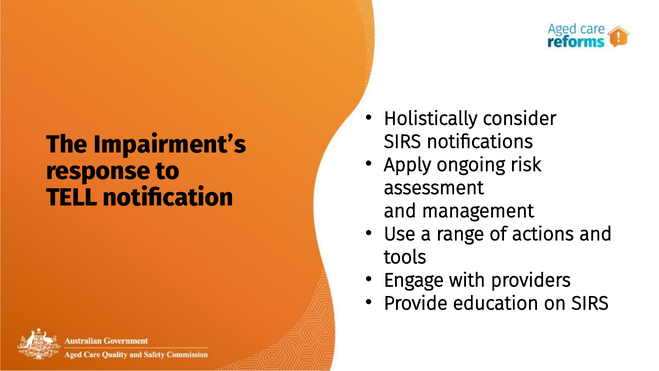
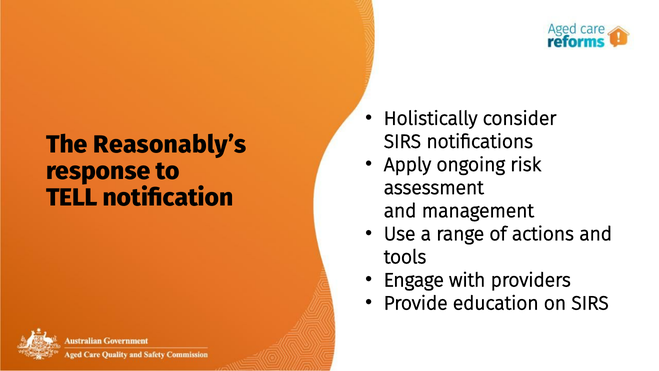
Impairment’s: Impairment’s -> Reasonably’s
